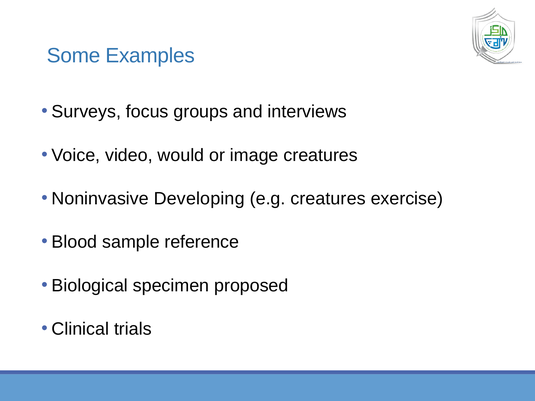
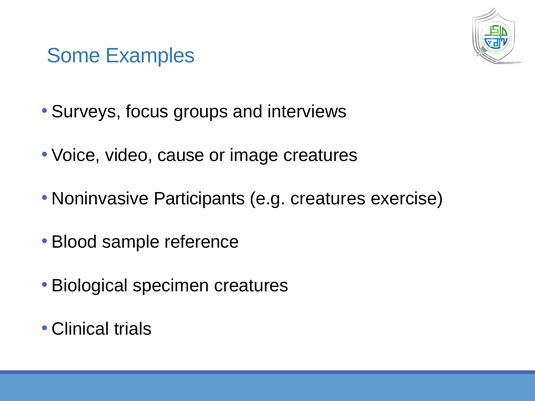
would: would -> cause
Developing: Developing -> Participants
specimen proposed: proposed -> creatures
